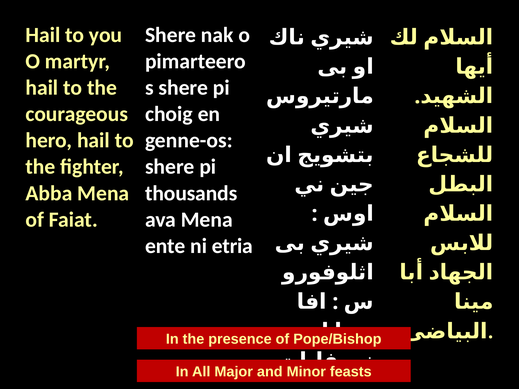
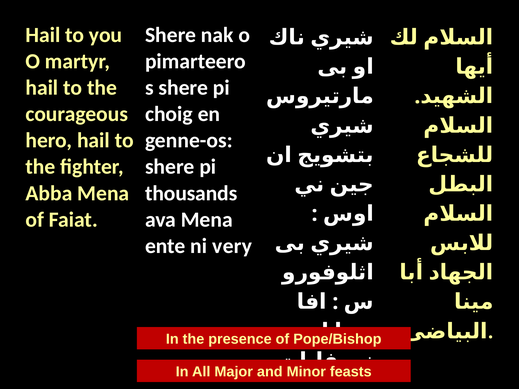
etria: etria -> very
